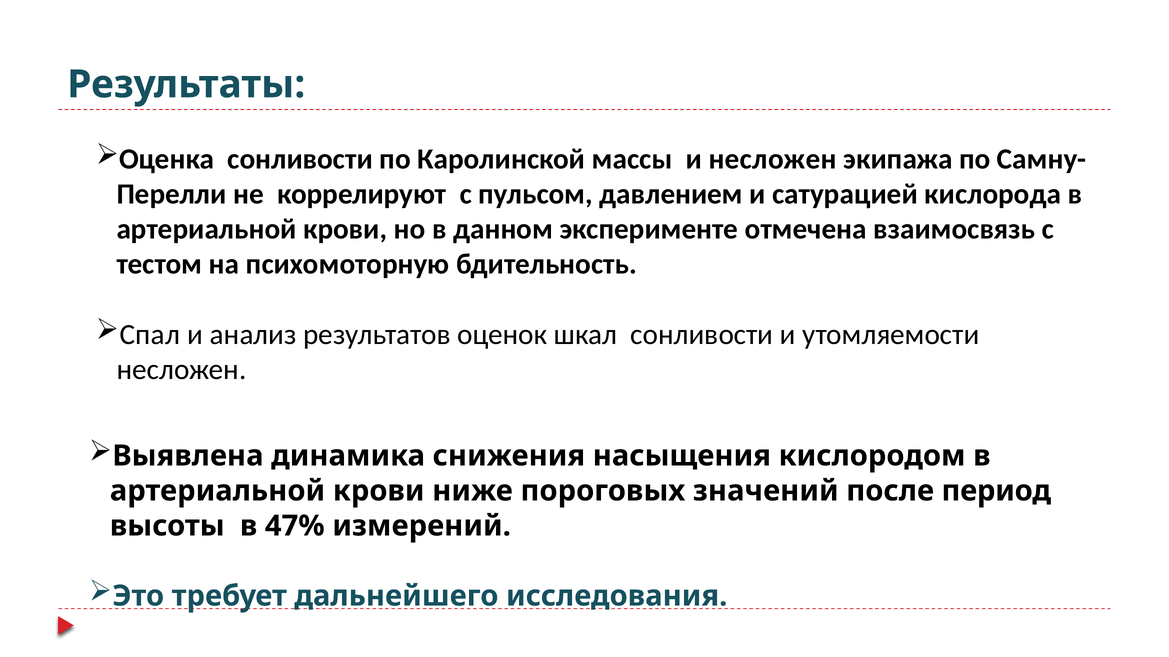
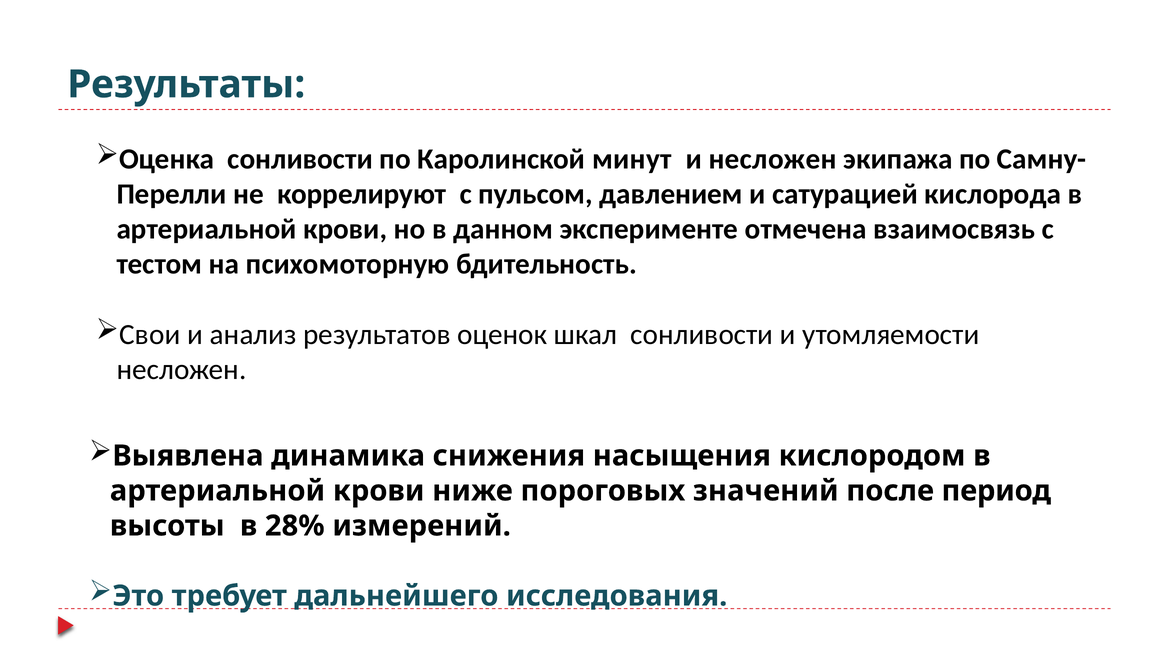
массы: массы -> минут
Спал: Спал -> Свои
47%: 47% -> 28%
